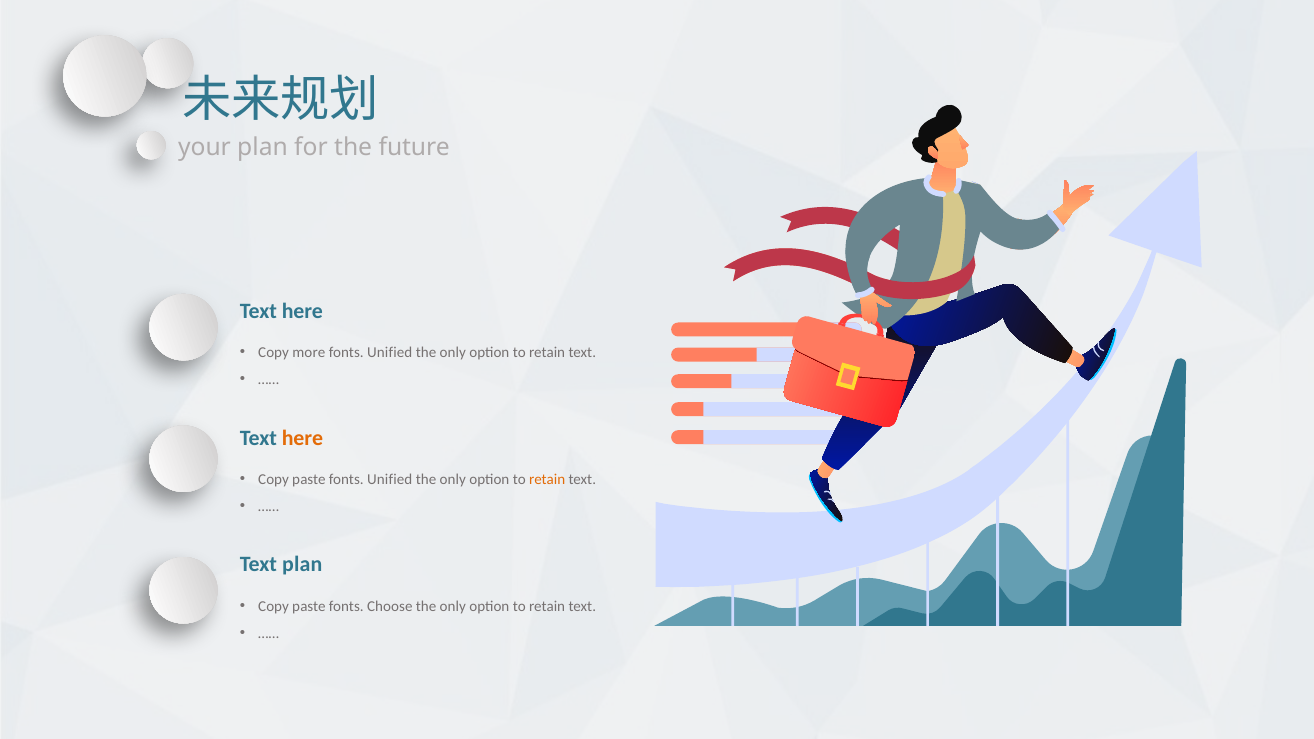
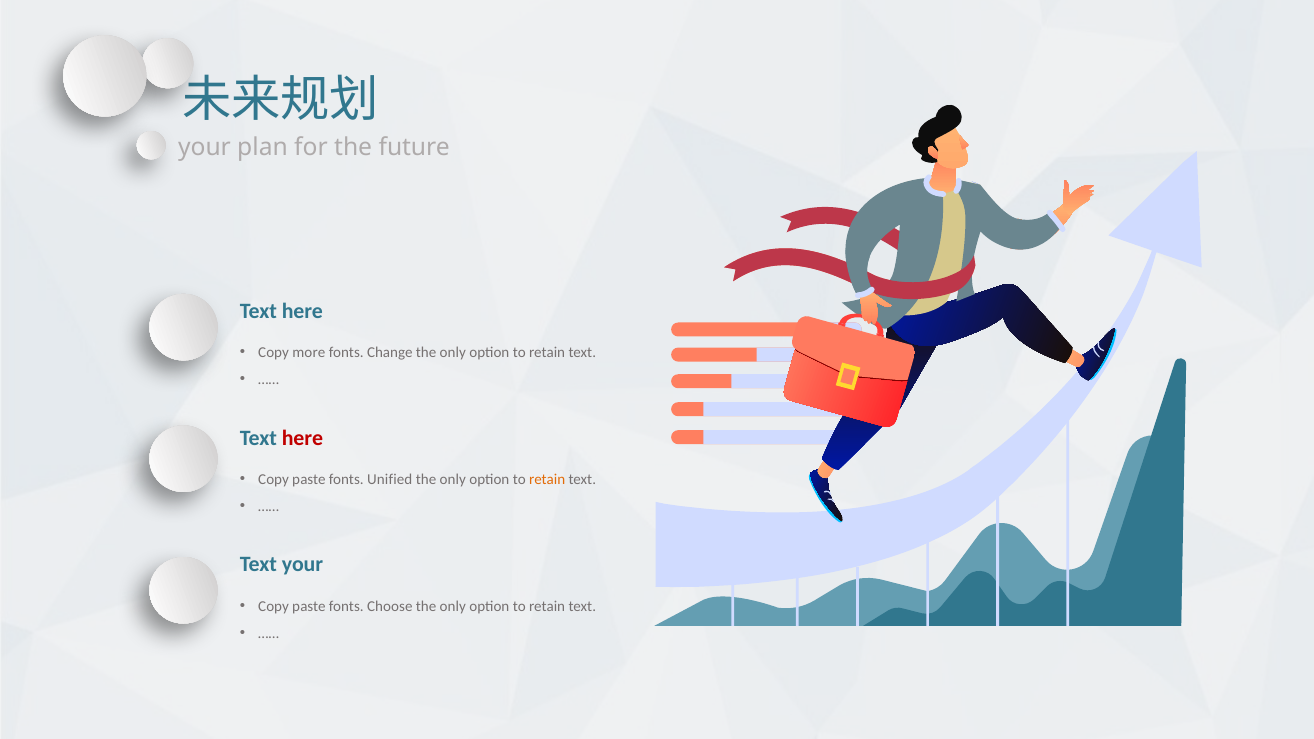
Unified at (390, 353): Unified -> Change
here at (302, 438) colour: orange -> red
Text plan: plan -> your
